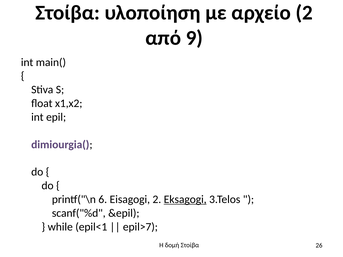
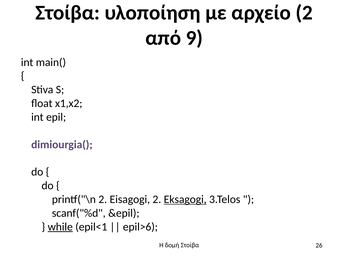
printf("\n 6: 6 -> 2
while underline: none -> present
epil>7: epil>7 -> epil>6
